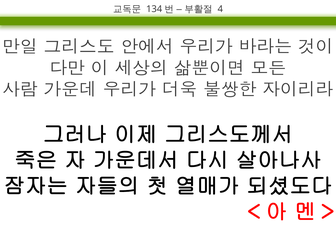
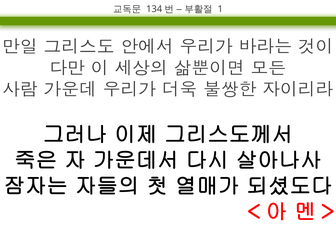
4: 4 -> 1
